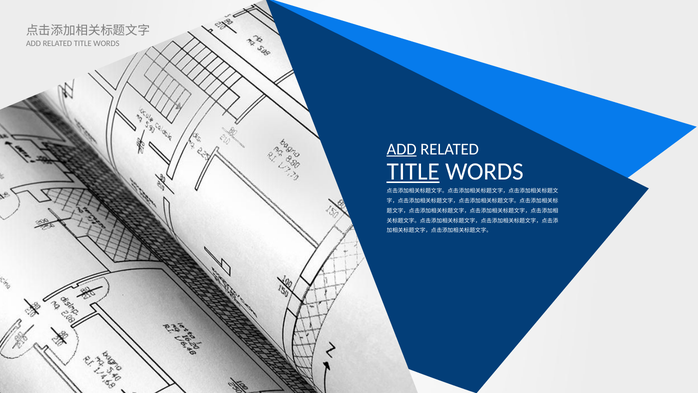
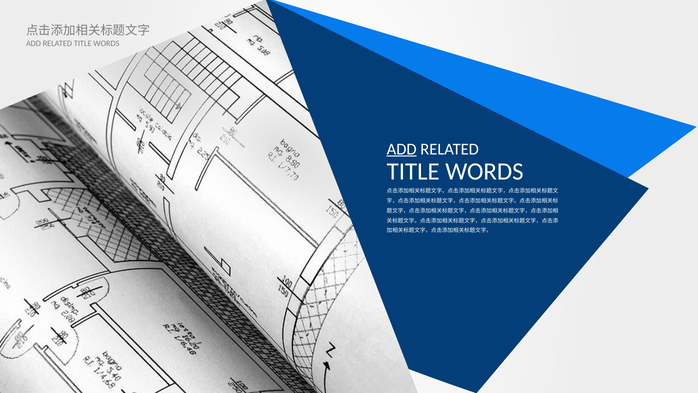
TITLE at (413, 171) underline: present -> none
